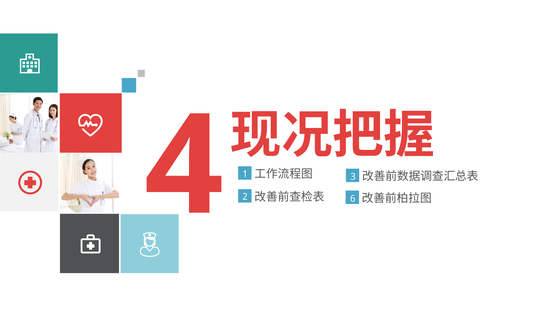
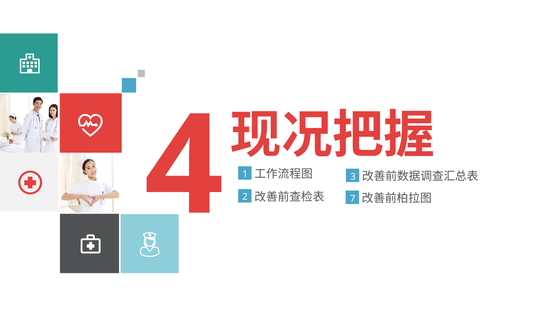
6: 6 -> 7
